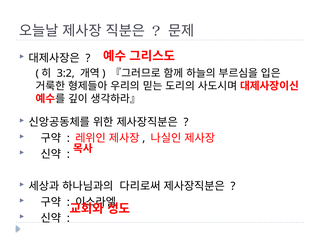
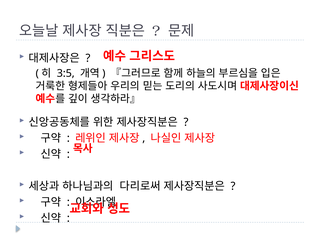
3:2: 3:2 -> 3:5
